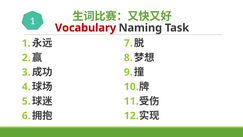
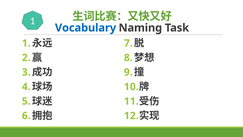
Vocabulary colour: red -> blue
